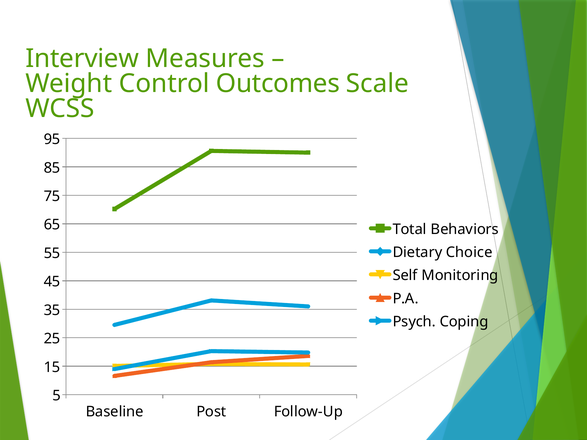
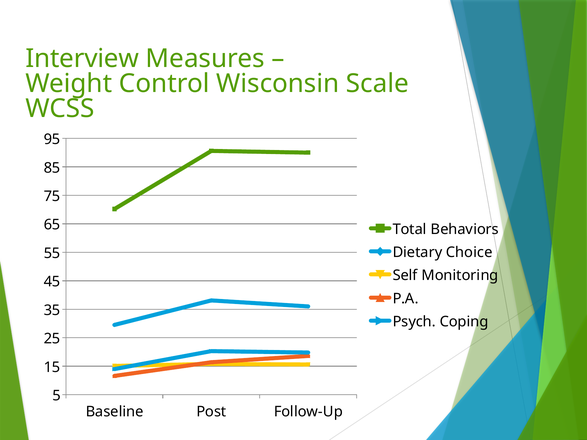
Outcomes: Outcomes -> Wisconsin
